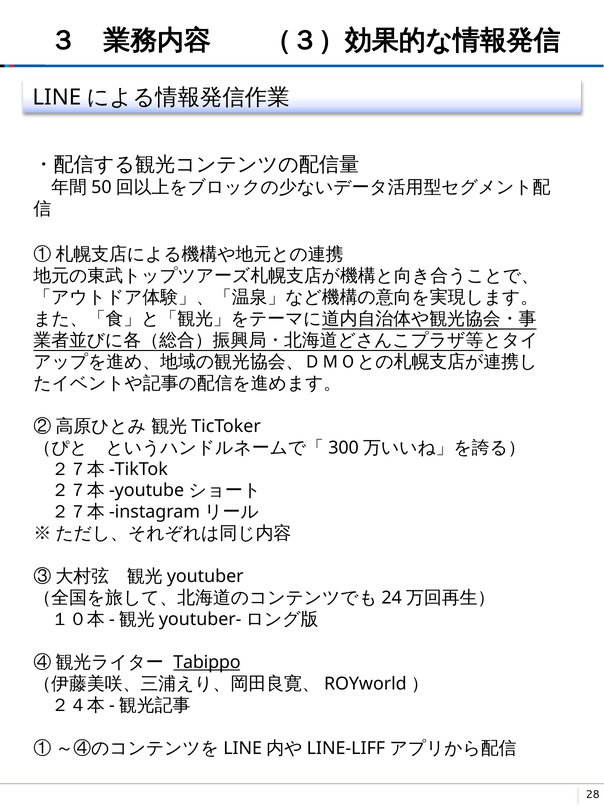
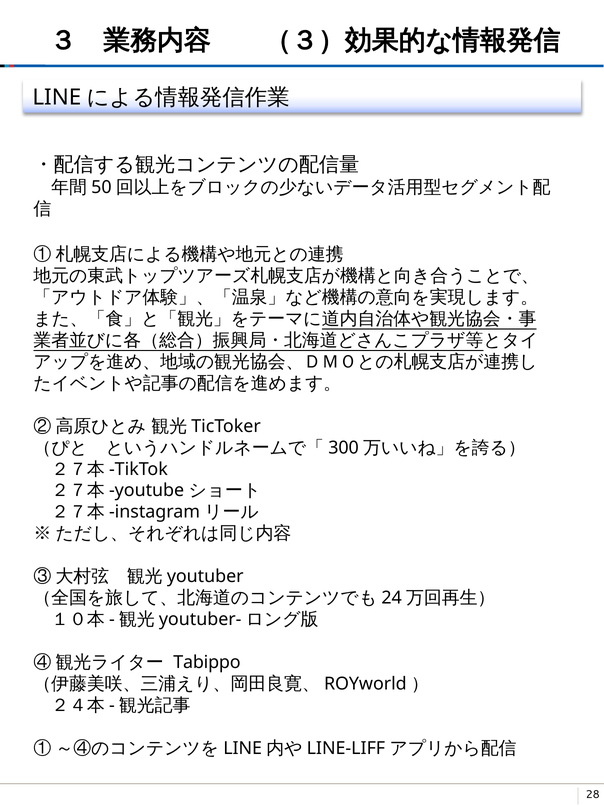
Tabippo underline: present -> none
